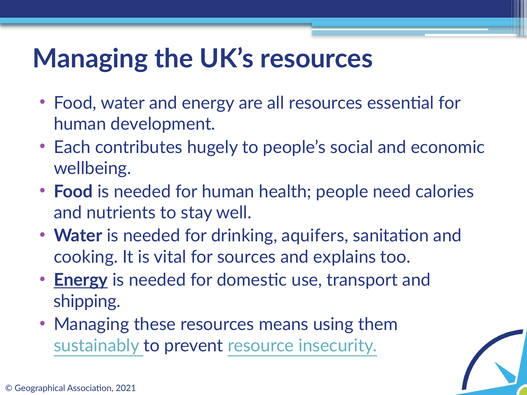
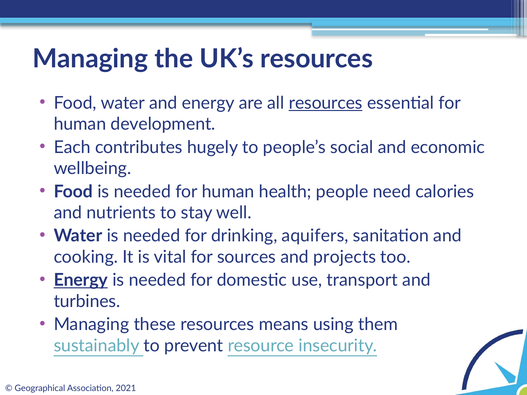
resources at (326, 103) underline: none -> present
explains: explains -> projects
shipping: shipping -> turbines
